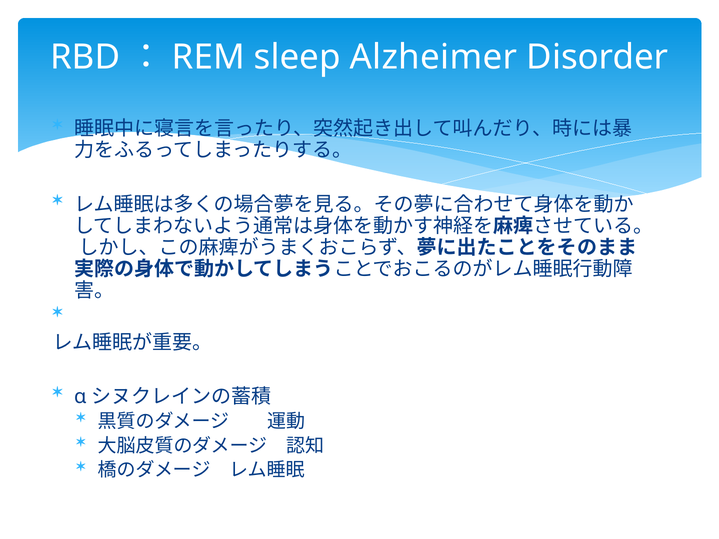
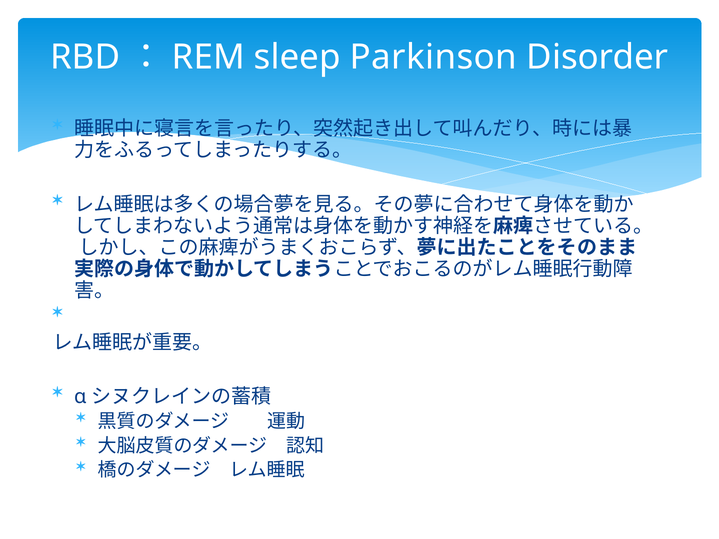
Alzheimer: Alzheimer -> Parkinson
